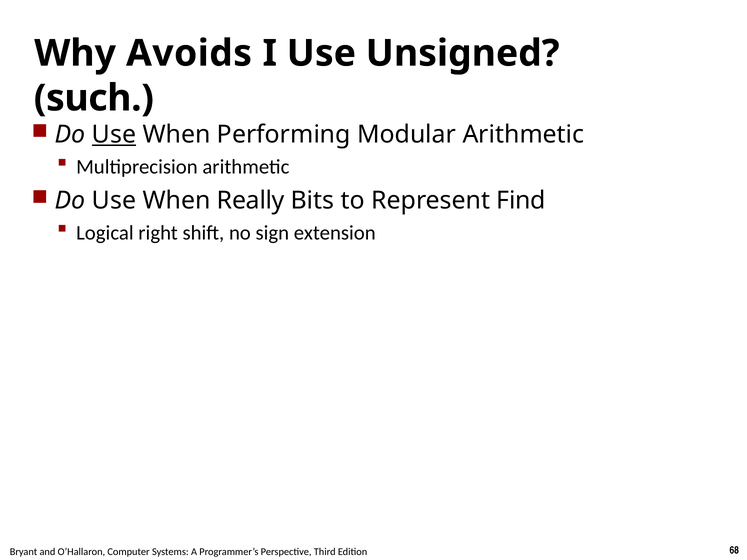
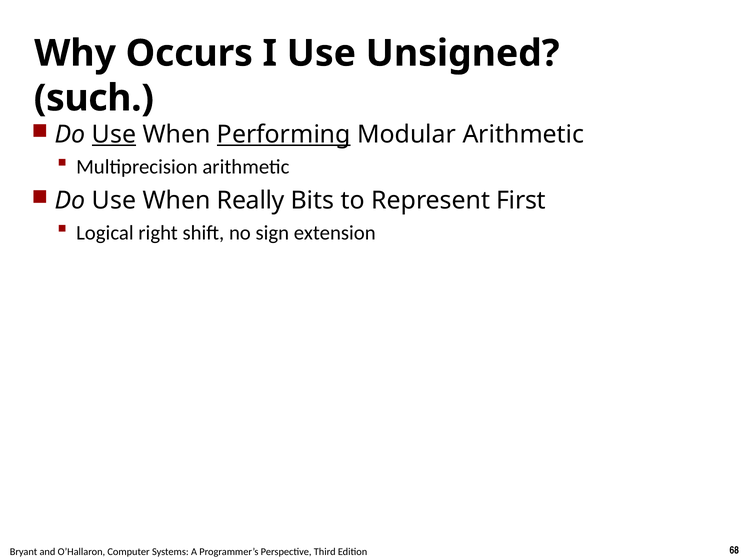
Avoids: Avoids -> Occurs
Performing underline: none -> present
Find: Find -> First
